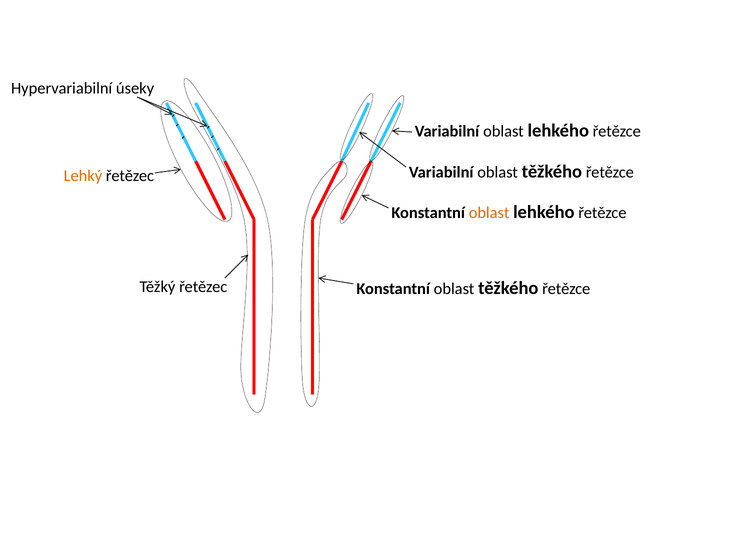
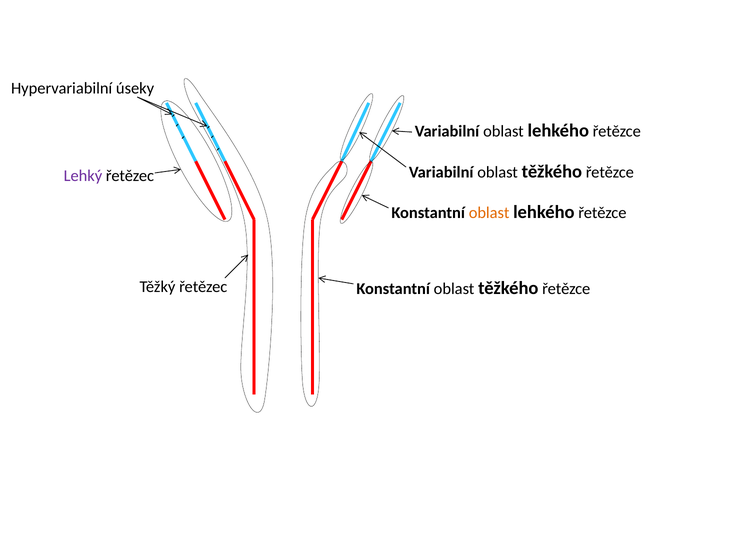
Lehký colour: orange -> purple
